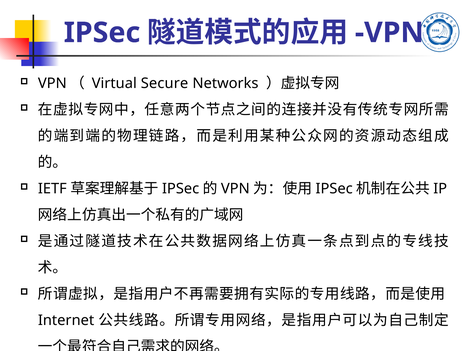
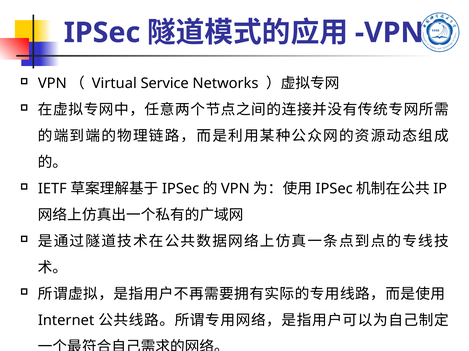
Secure: Secure -> Service
